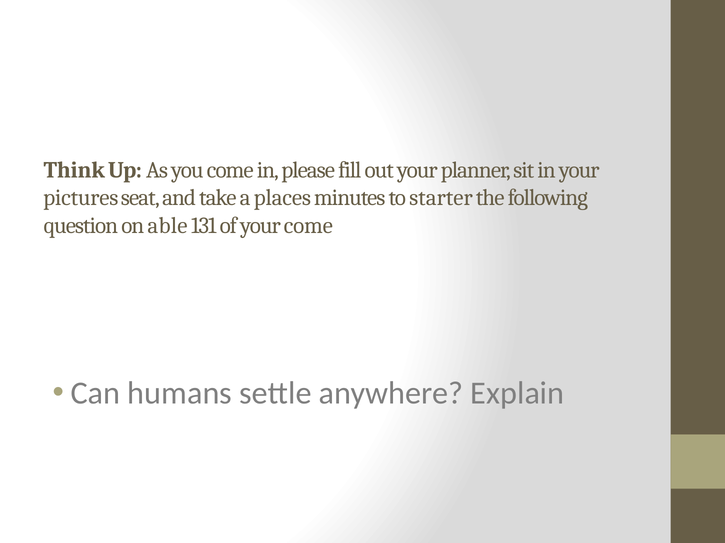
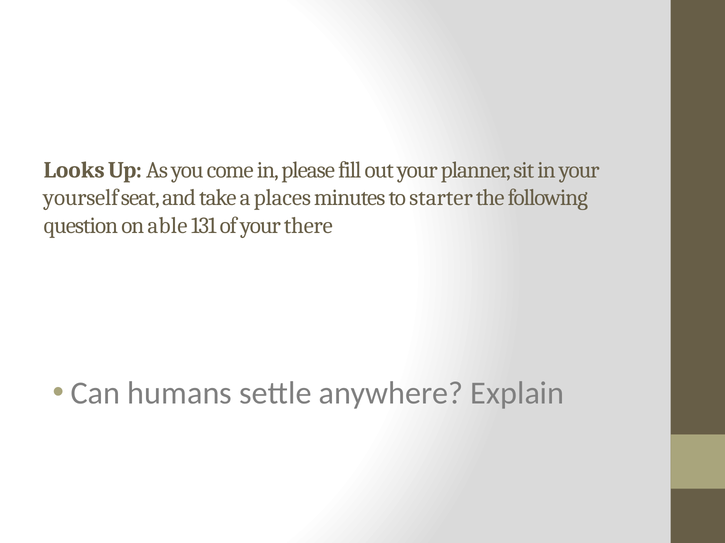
Think: Think -> Looks
pictures: pictures -> yourself
your come: come -> there
